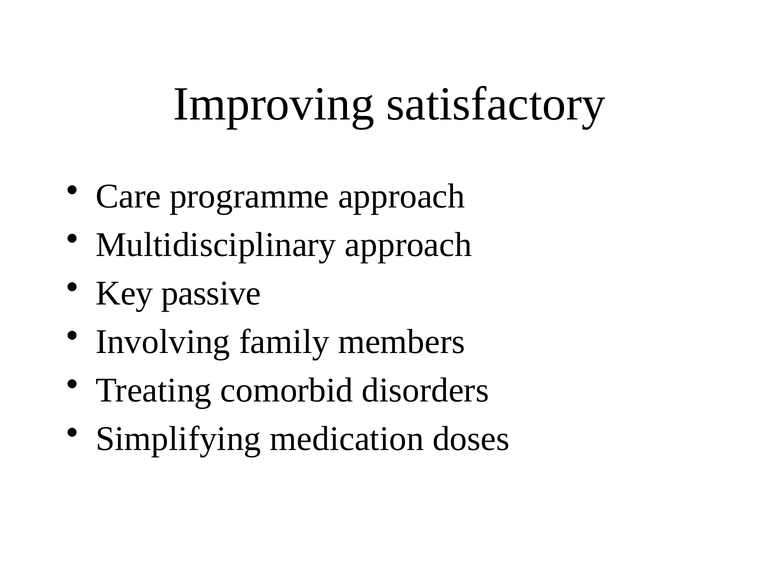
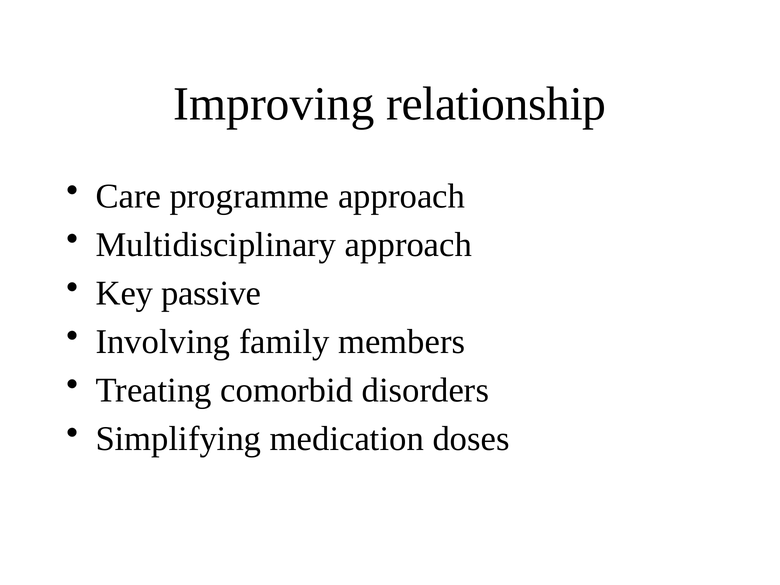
satisfactory: satisfactory -> relationship
